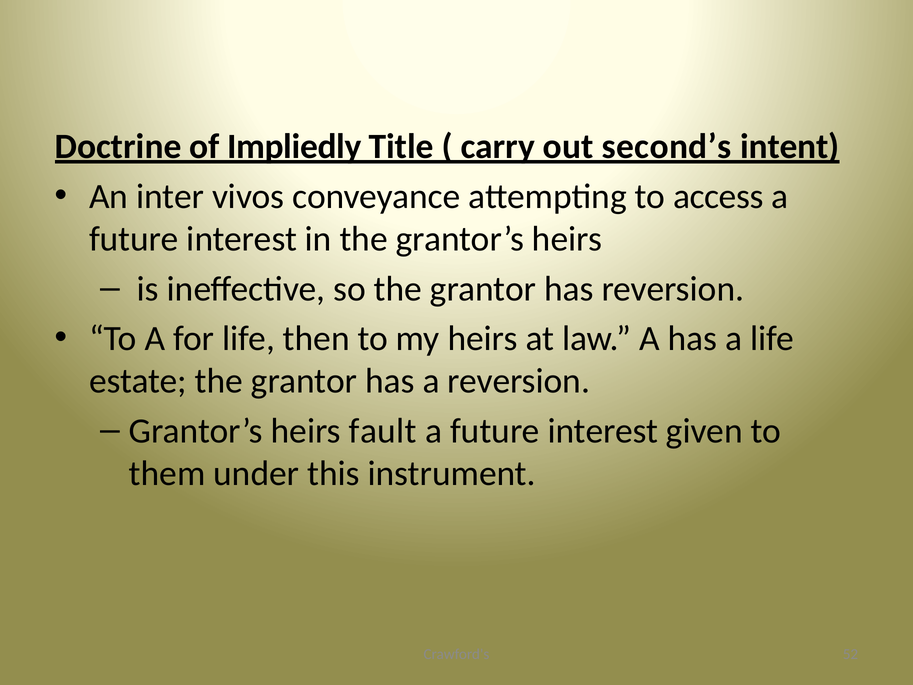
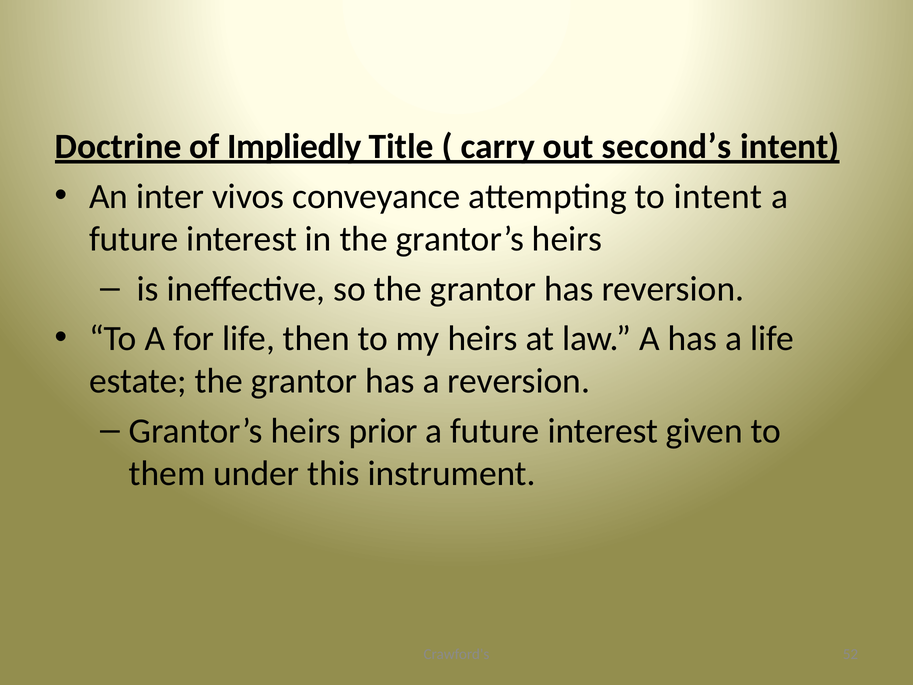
to access: access -> intent
fault: fault -> prior
